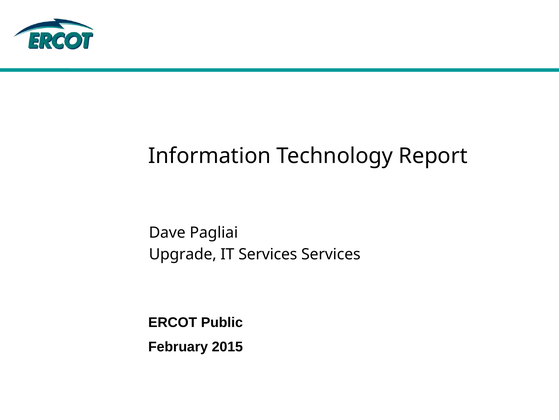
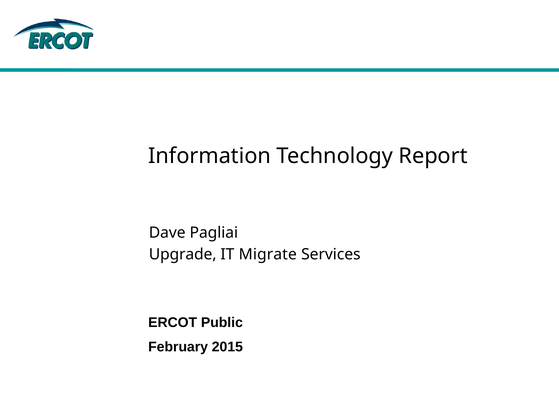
IT Services: Services -> Migrate
